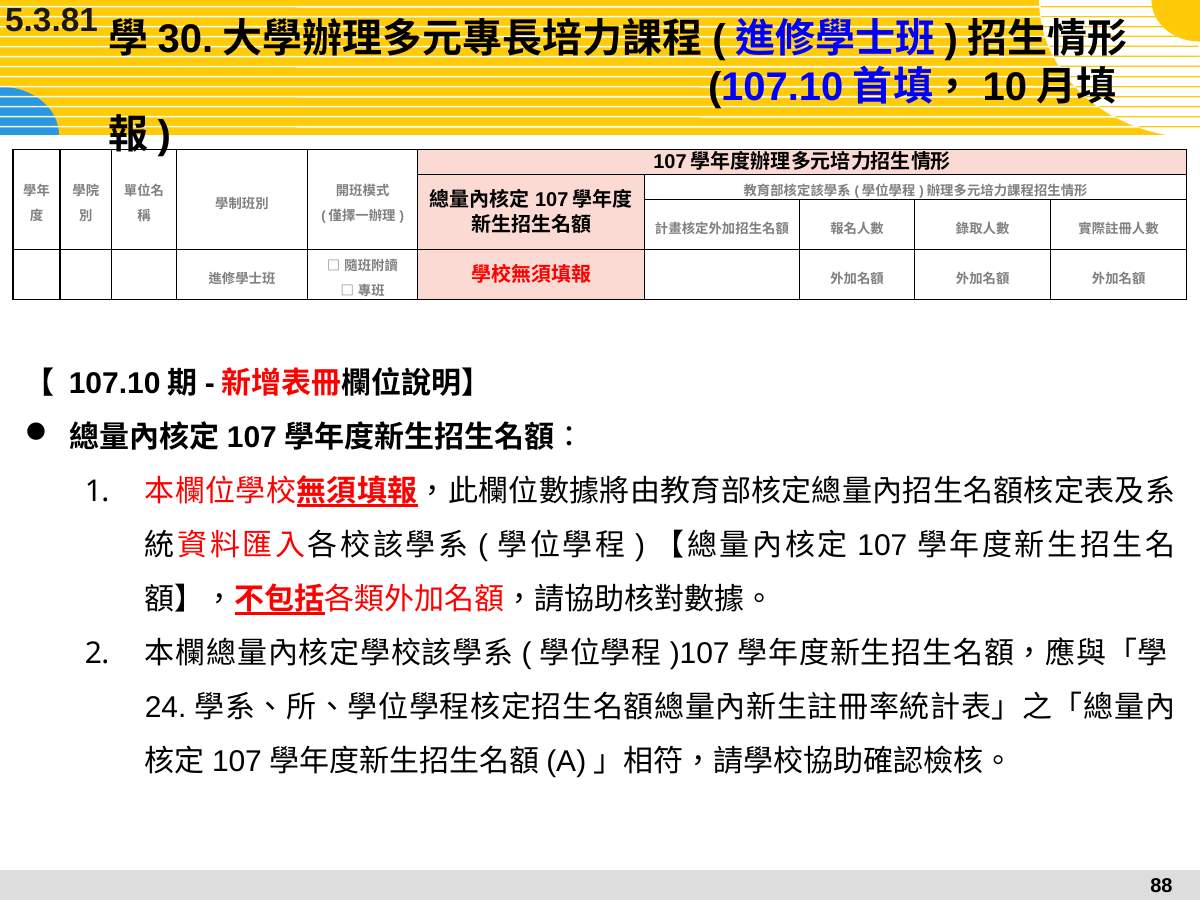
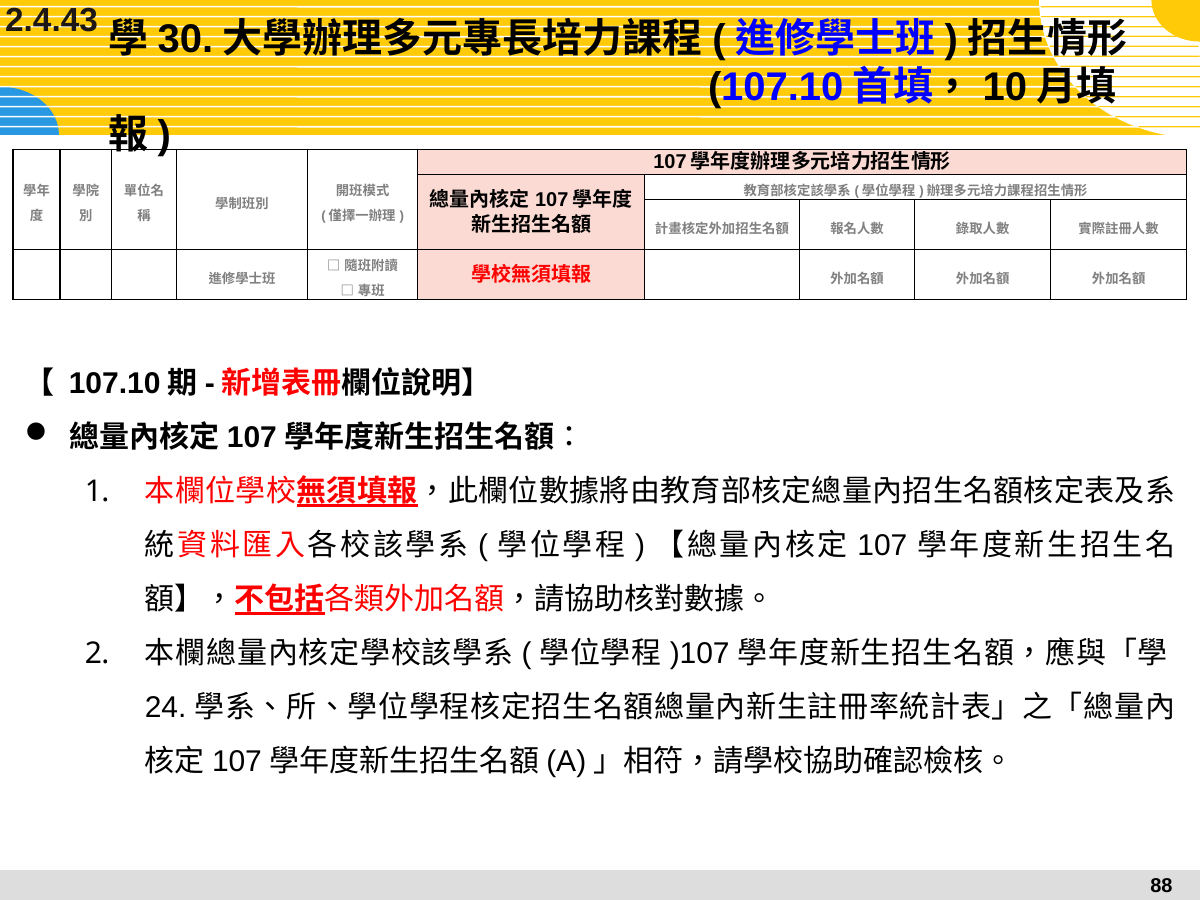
5.3.81: 5.3.81 -> 2.4.43
